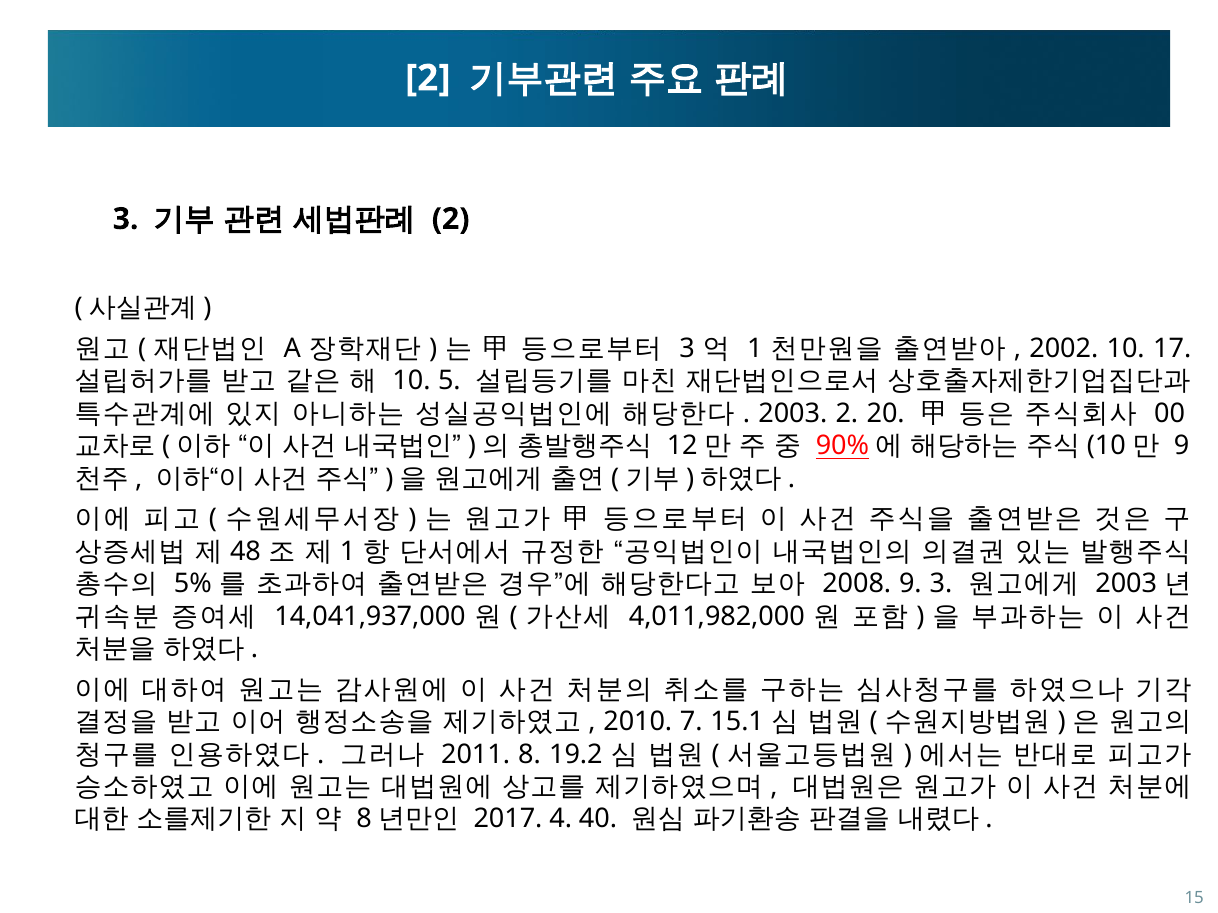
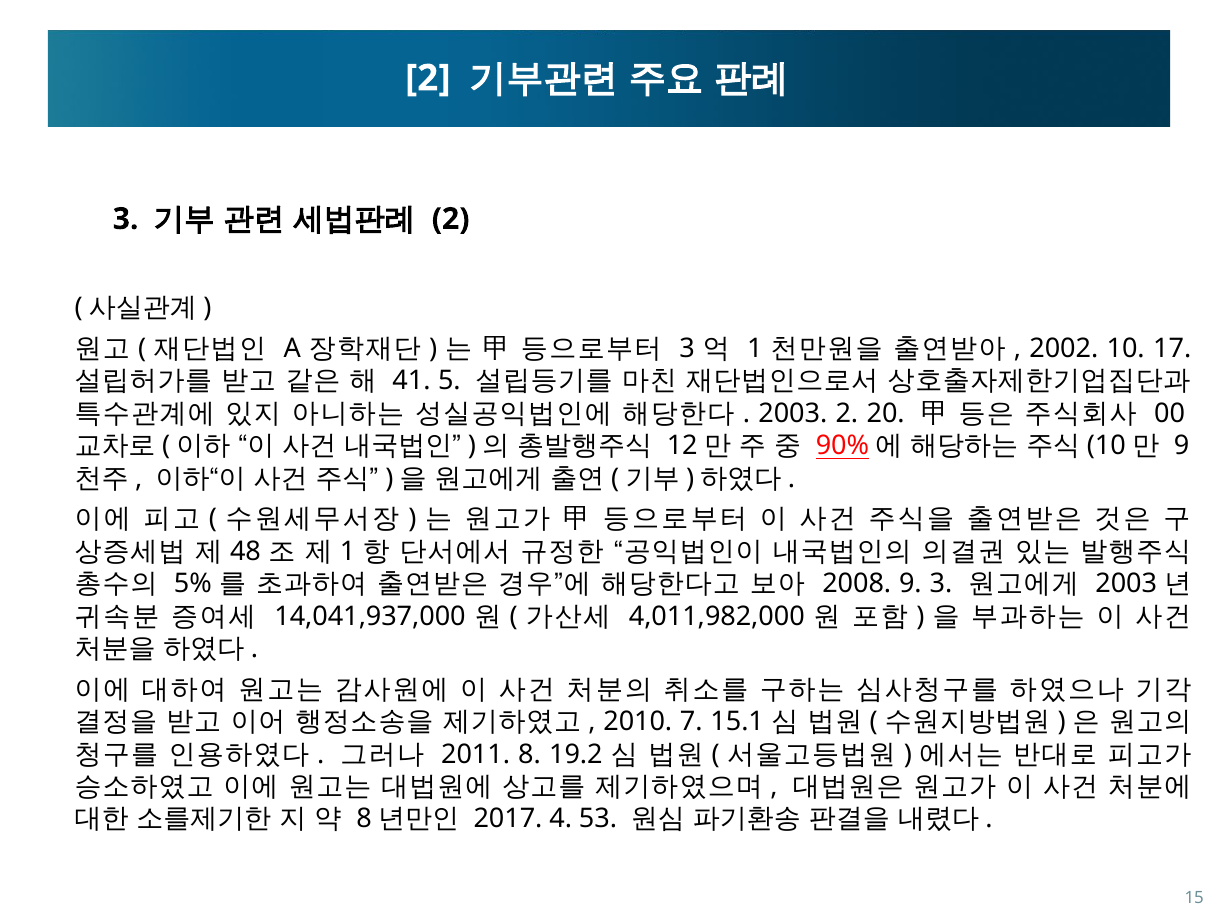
10 at (411, 381): 10 -> 41
40: 40 -> 53
